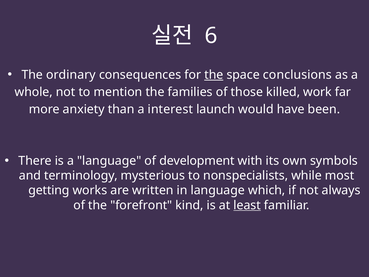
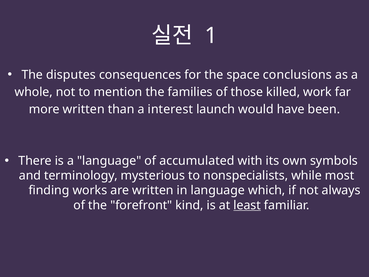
6: 6 -> 1
ordinary: ordinary -> disputes
the at (214, 75) underline: present -> none
more anxiety: anxiety -> written
development: development -> accumulated
getting: getting -> finding
